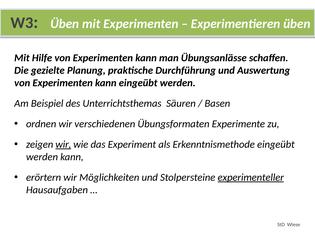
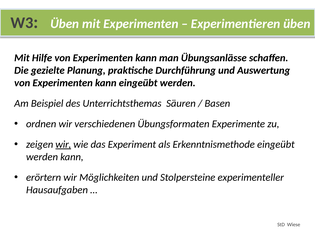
experimenteller underline: present -> none
